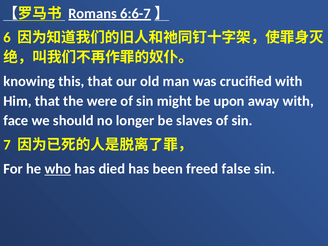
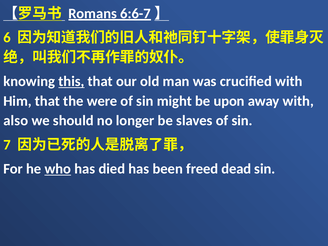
this underline: none -> present
face: face -> also
false: false -> dead
